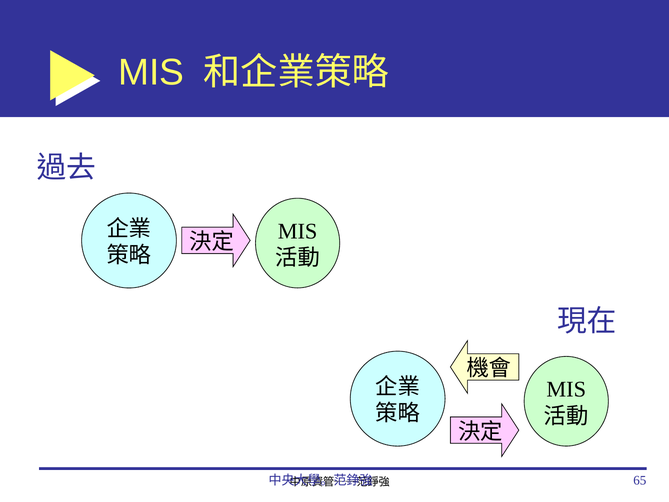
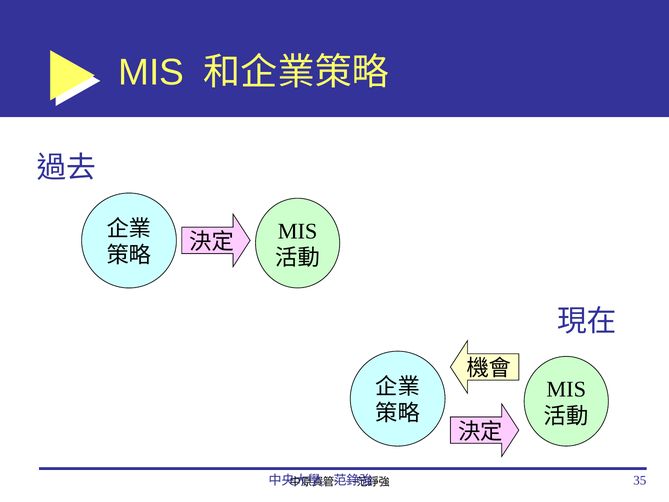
65: 65 -> 35
